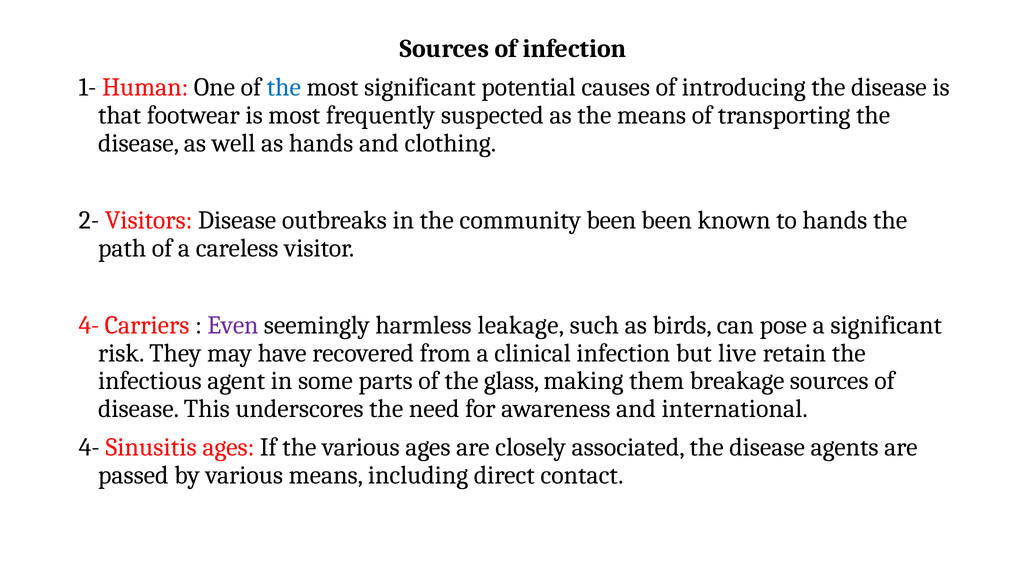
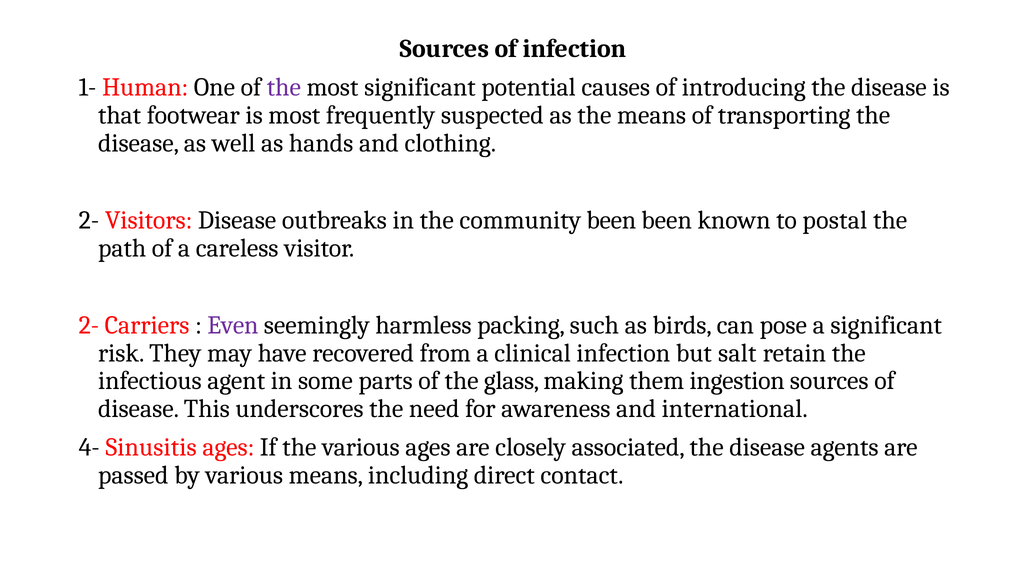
the at (284, 88) colour: blue -> purple
to hands: hands -> postal
4- at (89, 326): 4- -> 2-
leakage: leakage -> packing
live: live -> salt
breakage: breakage -> ingestion
